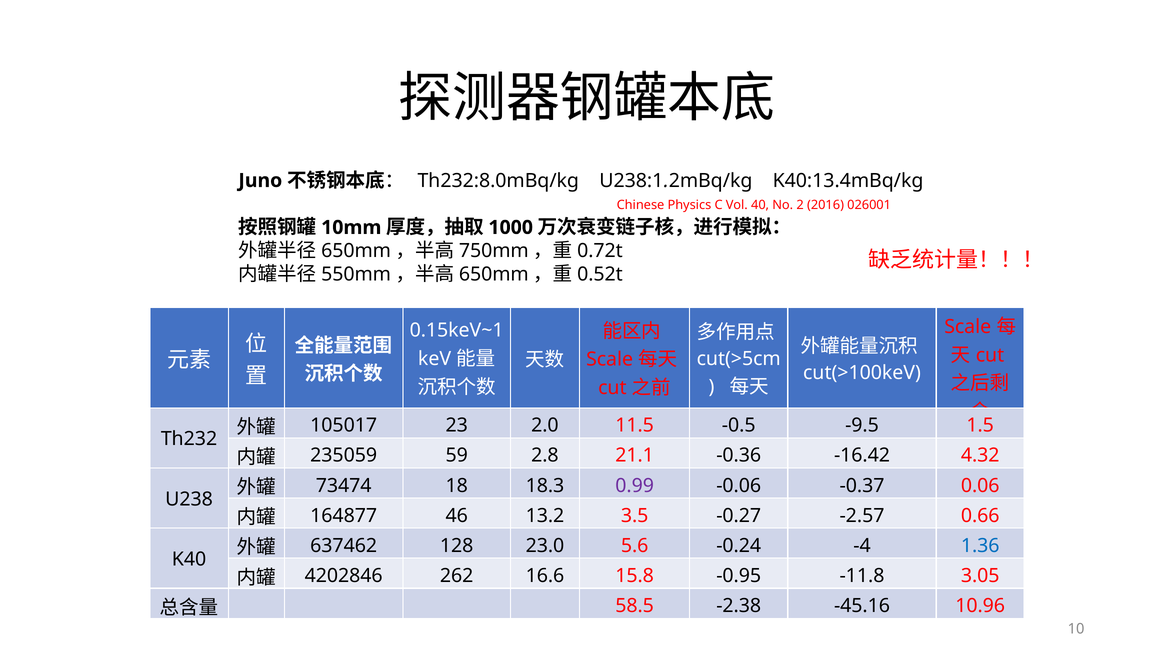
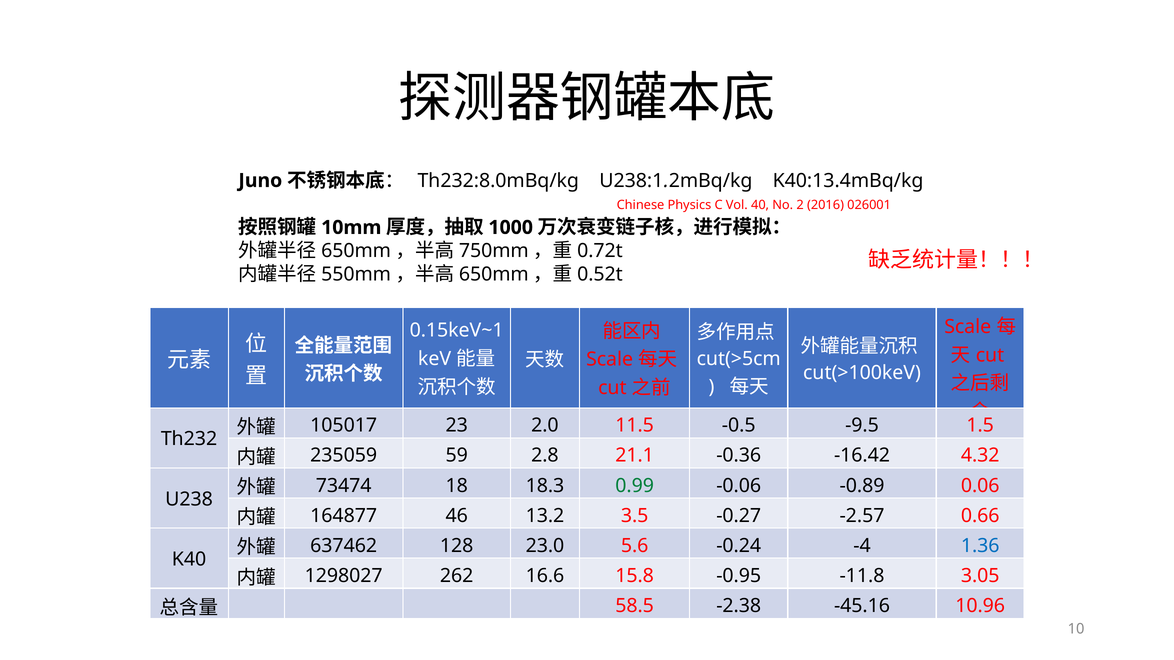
0.99 colour: purple -> green
-0.37: -0.37 -> -0.89
4202846: 4202846 -> 1298027
